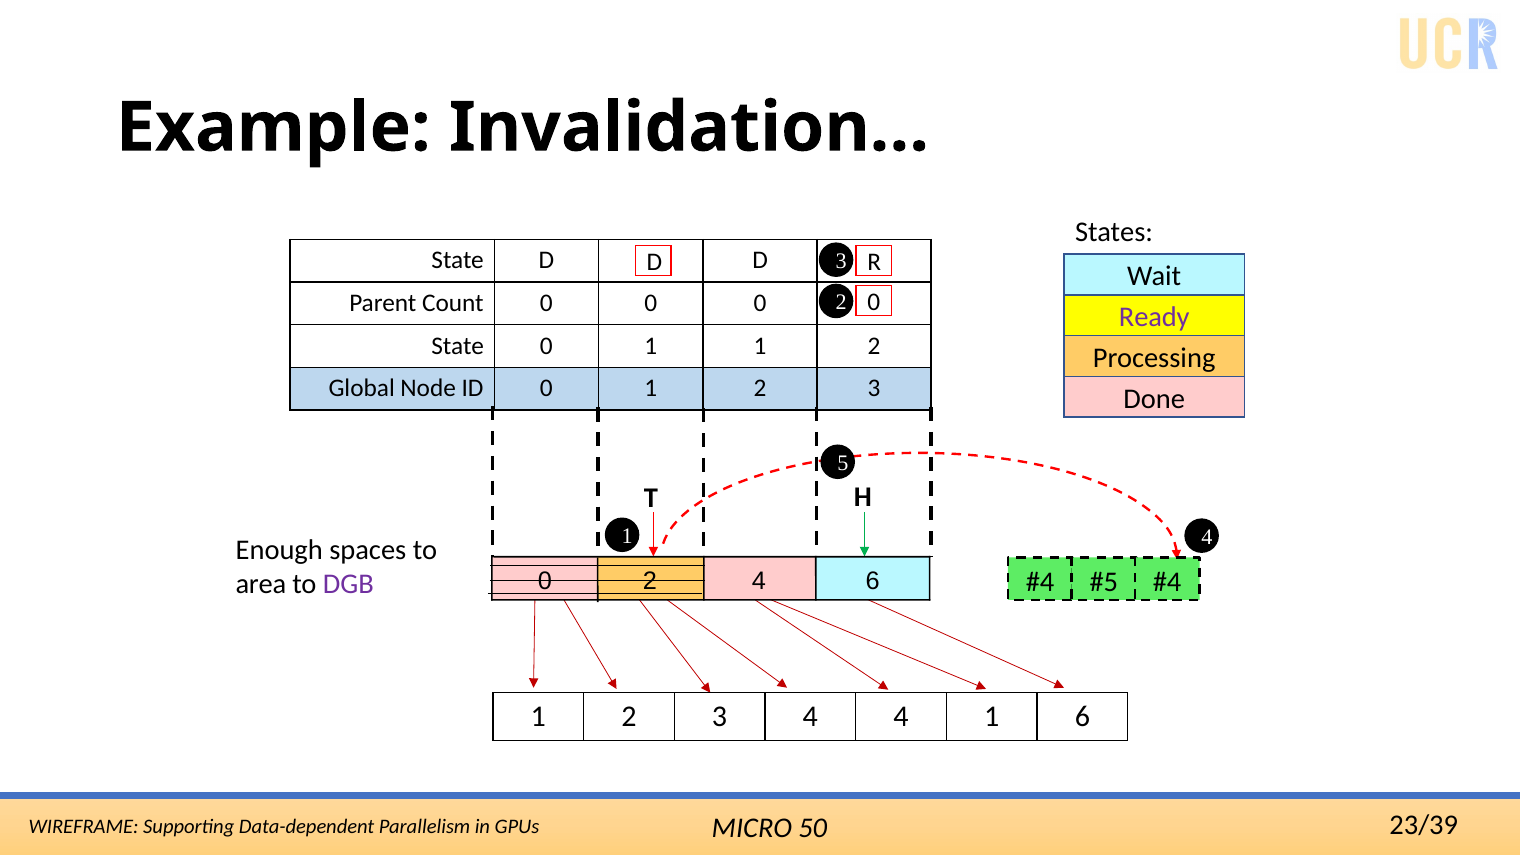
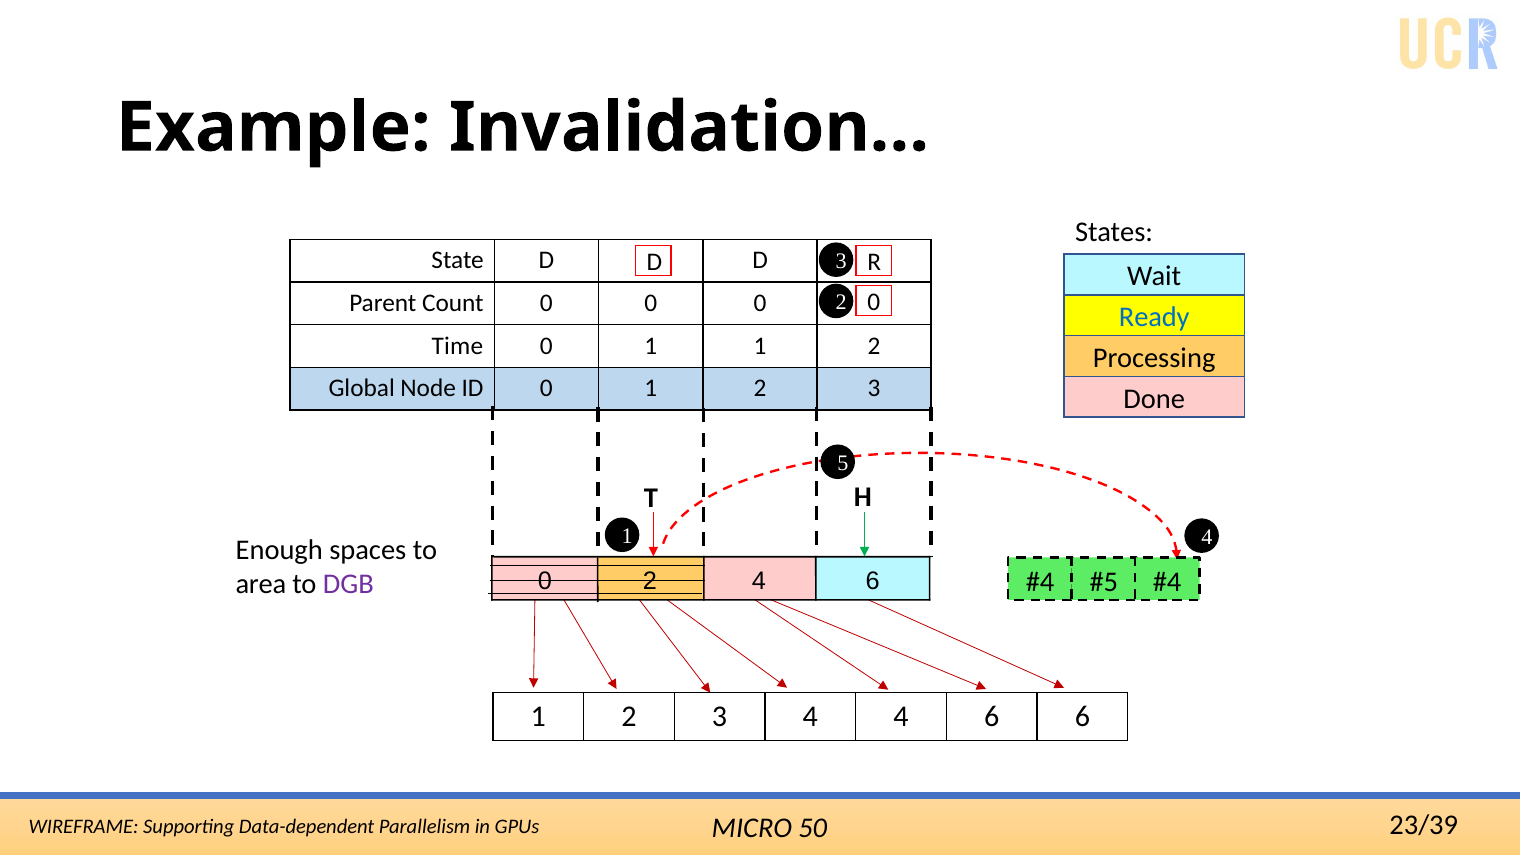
Ready colour: purple -> blue
State at (458, 346): State -> Time
4 4 1: 1 -> 6
